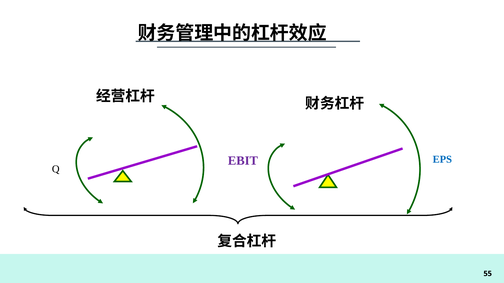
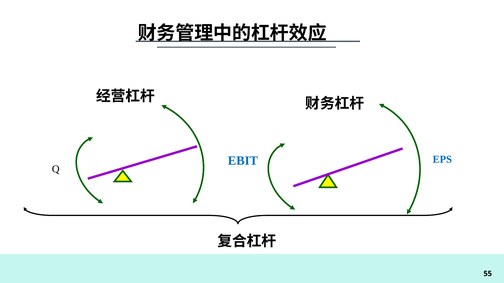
EBIT colour: purple -> blue
